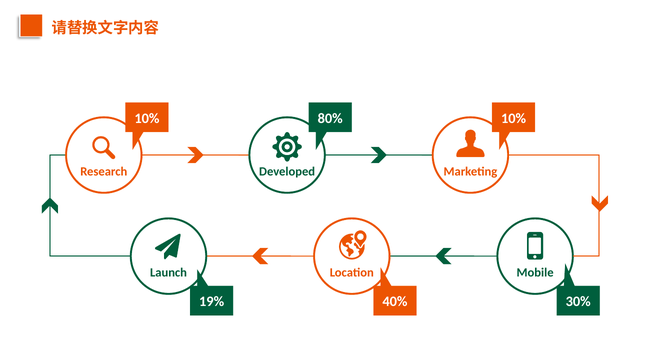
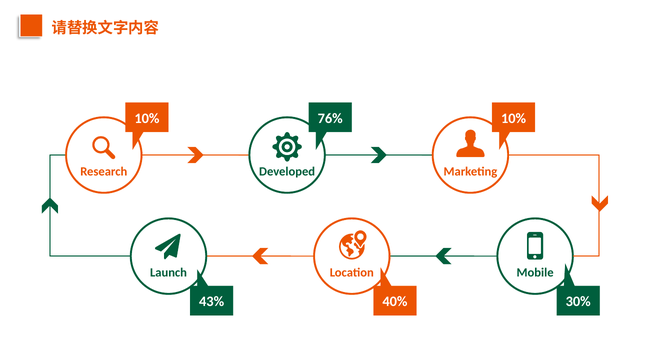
80%: 80% -> 76%
19%: 19% -> 43%
